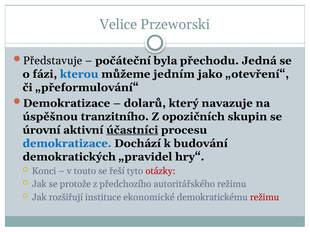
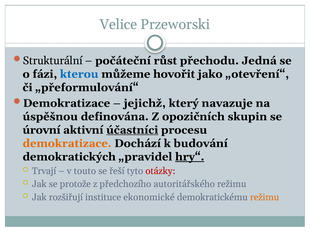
Představuje: Představuje -> Strukturální
byla: byla -> růst
jedním: jedním -> hovořit
dolarů: dolarů -> jejichž
tranzitního: tranzitního -> definována
demokratizace at (67, 144) colour: blue -> orange
hry“ underline: none -> present
Konci: Konci -> Trvají
režimu at (265, 198) colour: red -> orange
